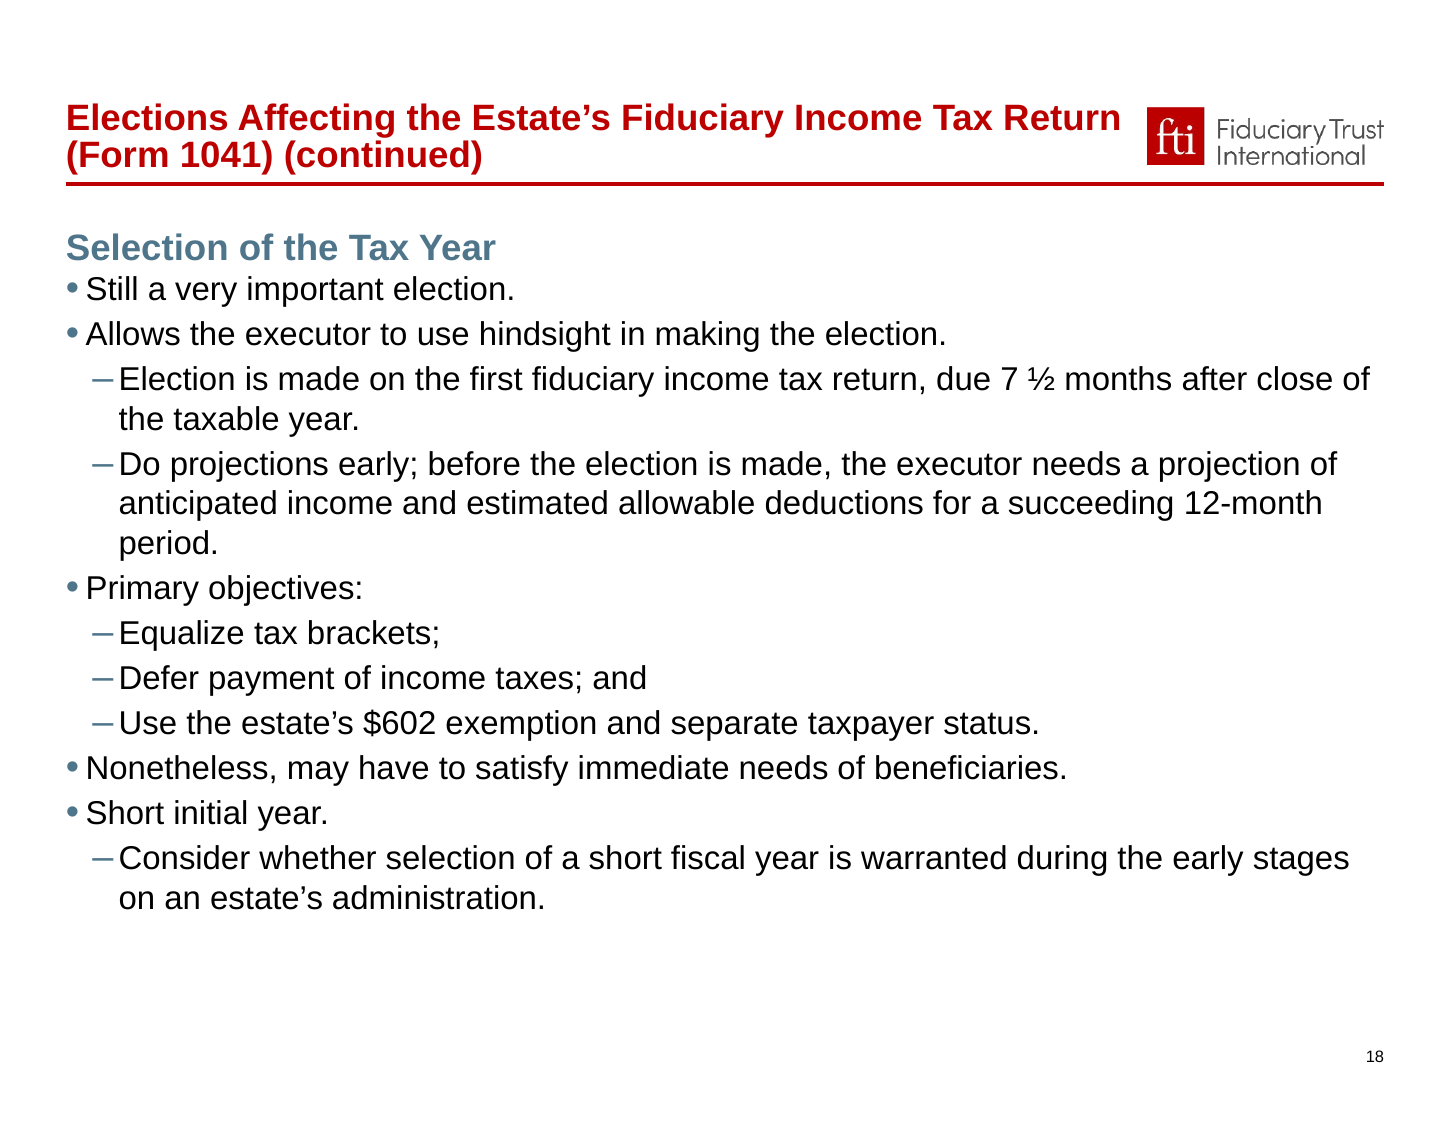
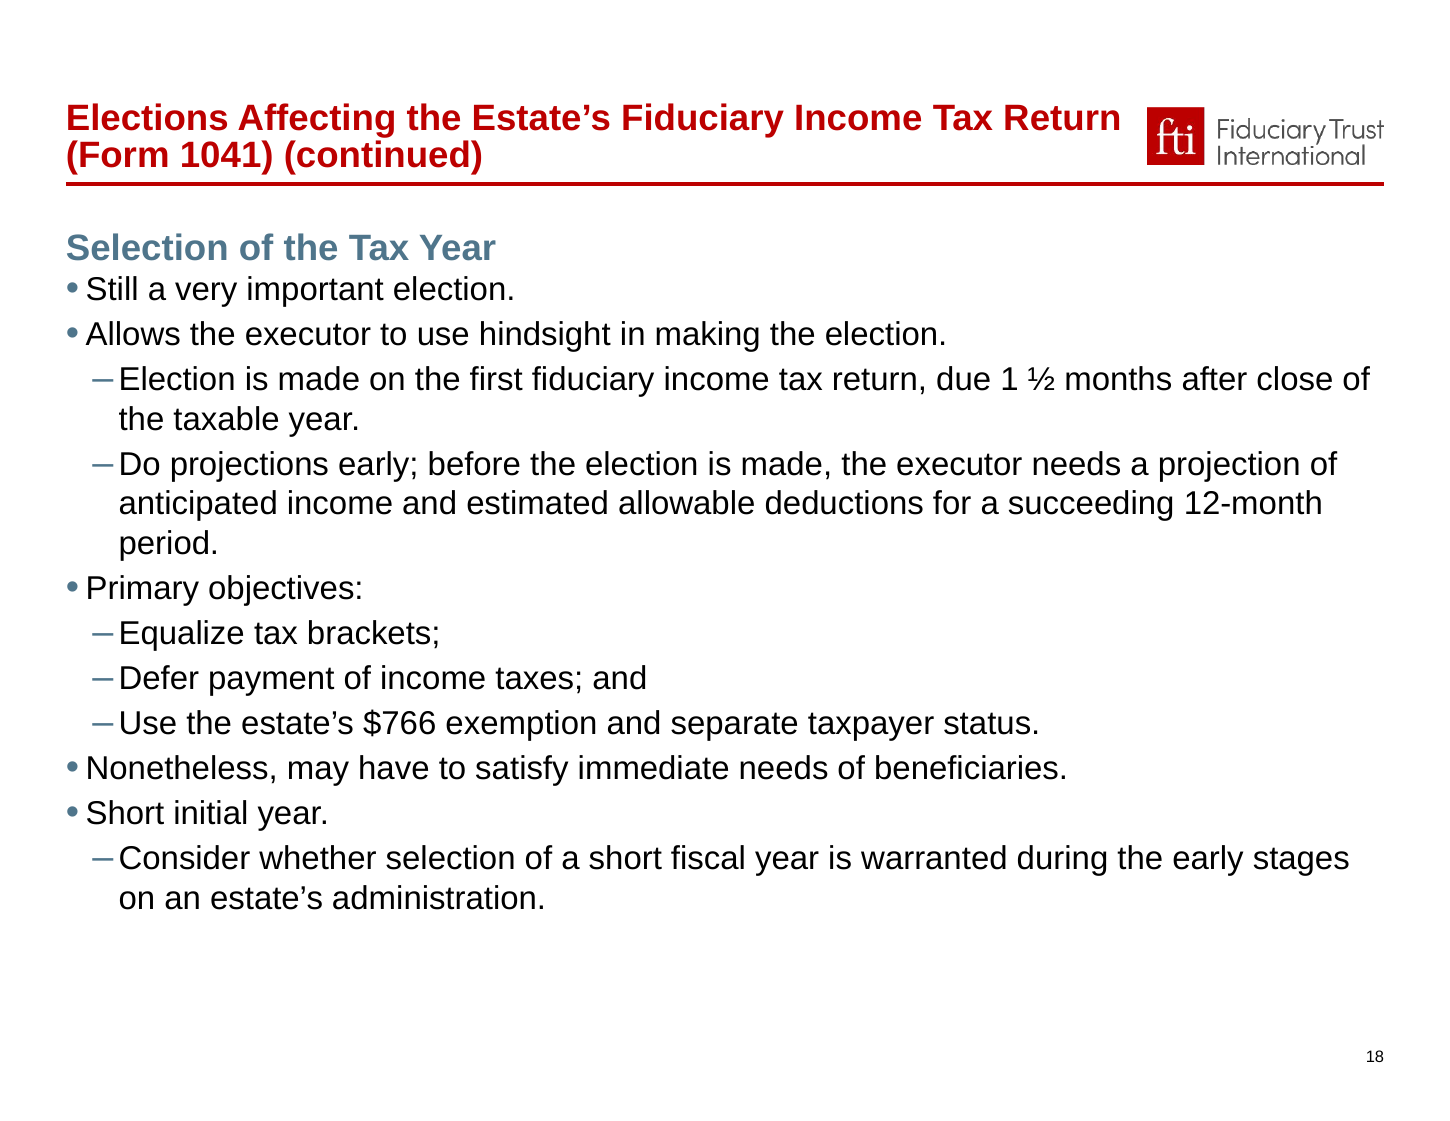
7: 7 -> 1
$602: $602 -> $766
